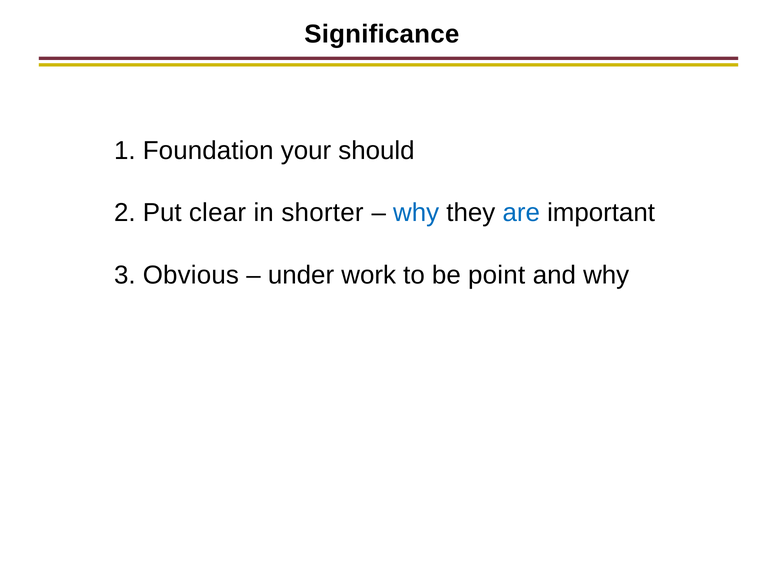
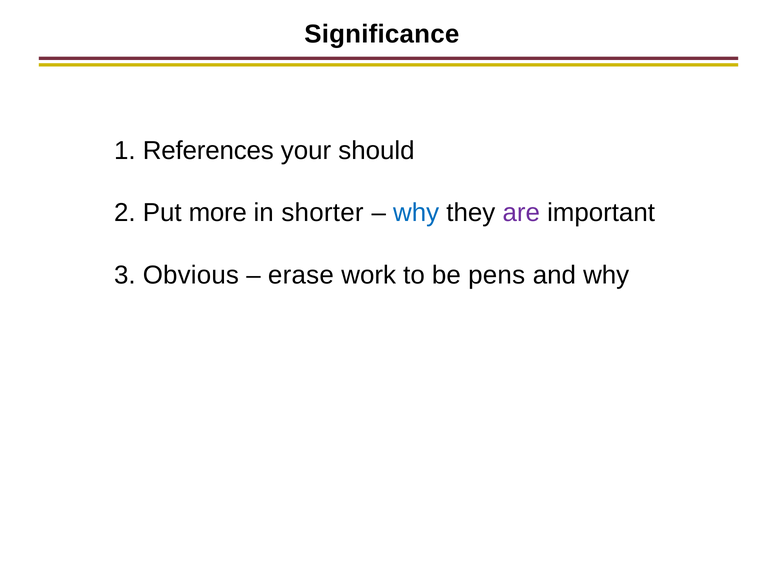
Foundation: Foundation -> References
clear: clear -> more
are colour: blue -> purple
under: under -> erase
point: point -> pens
